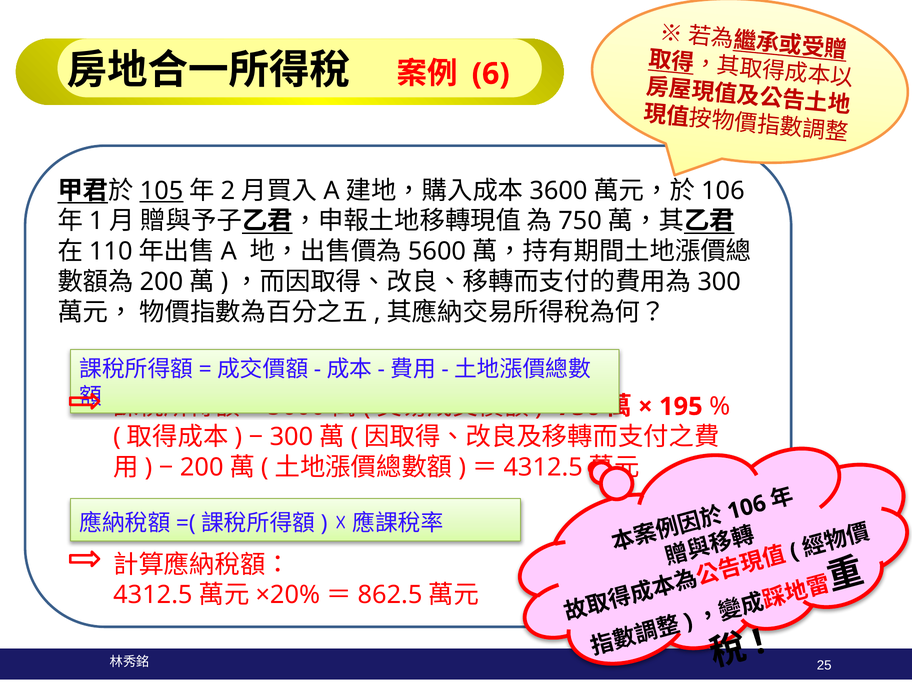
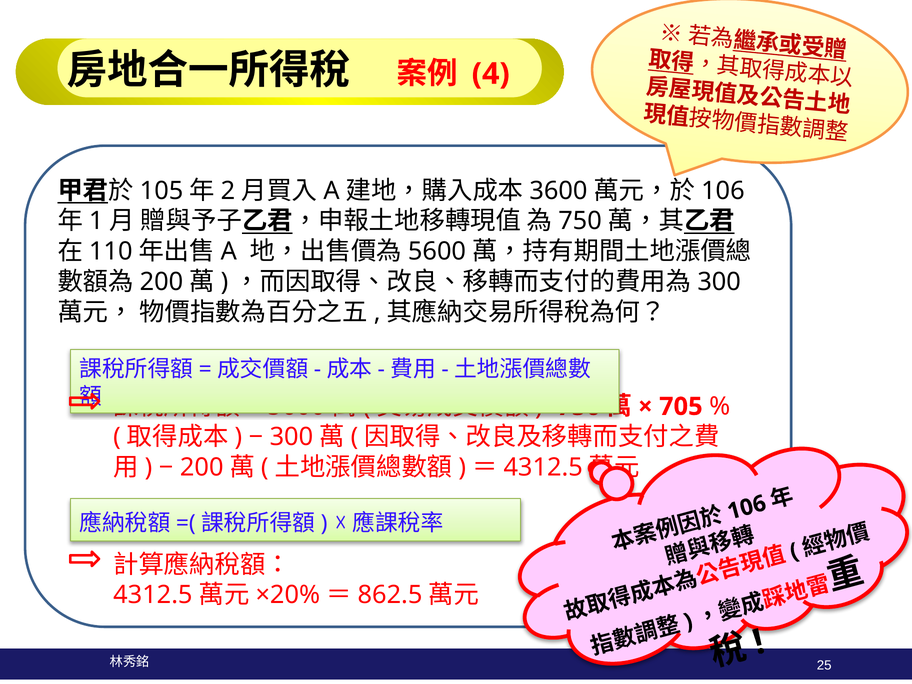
6 at (491, 74): 6 -> 4
105 underline: present -> none
195: 195 -> 705
